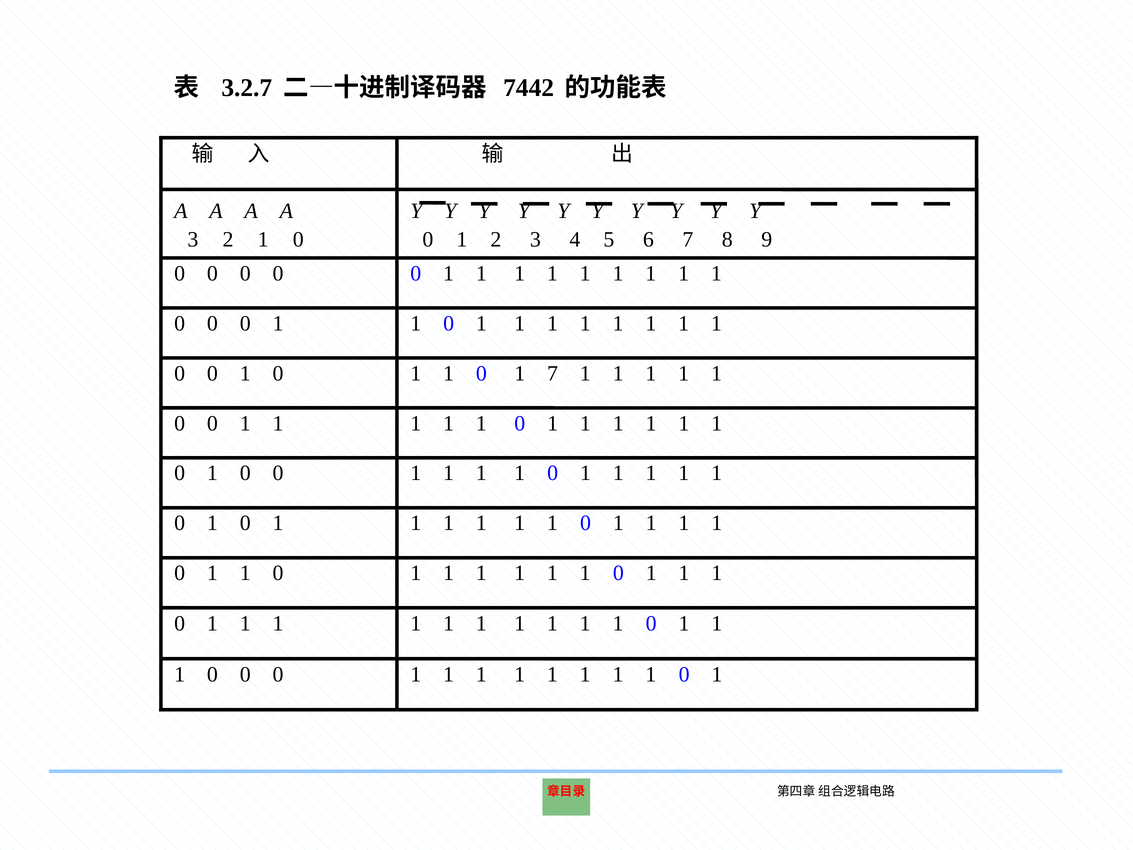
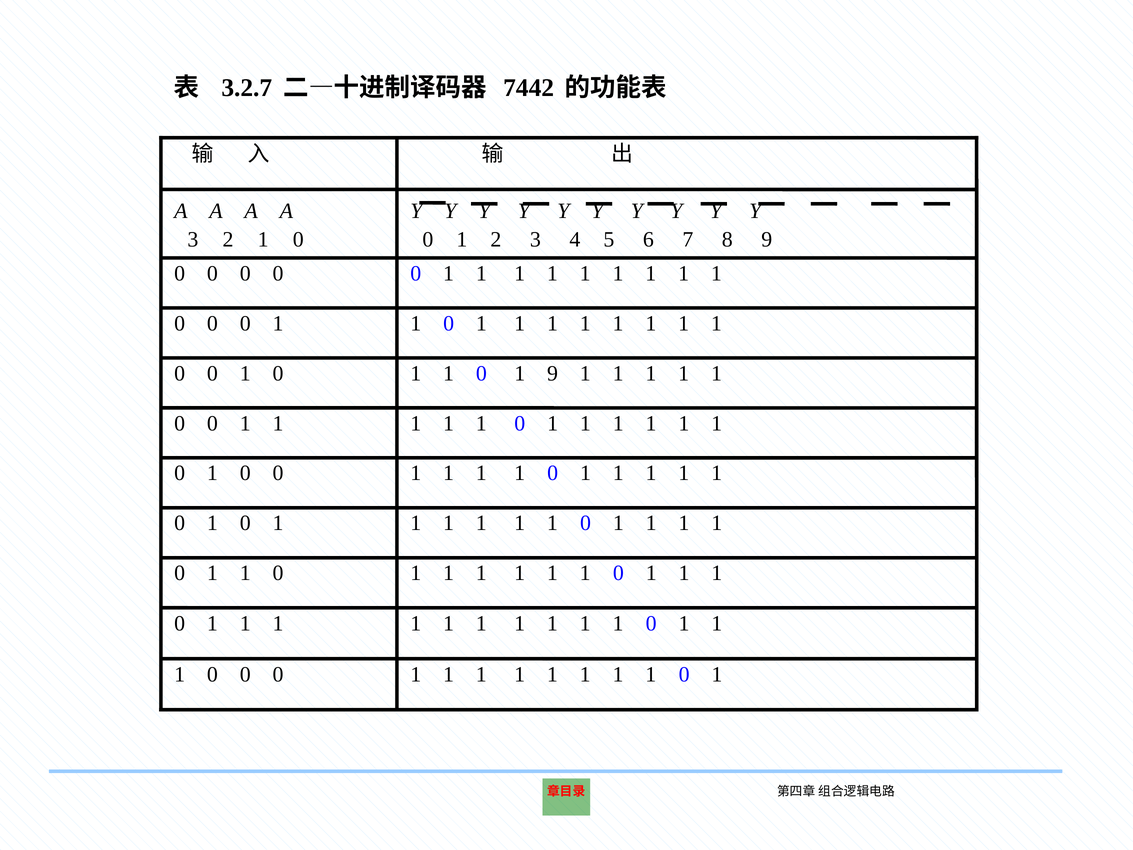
1 7: 7 -> 9
